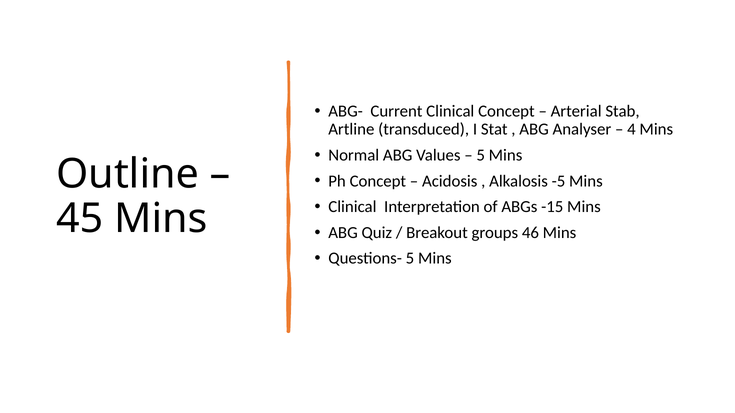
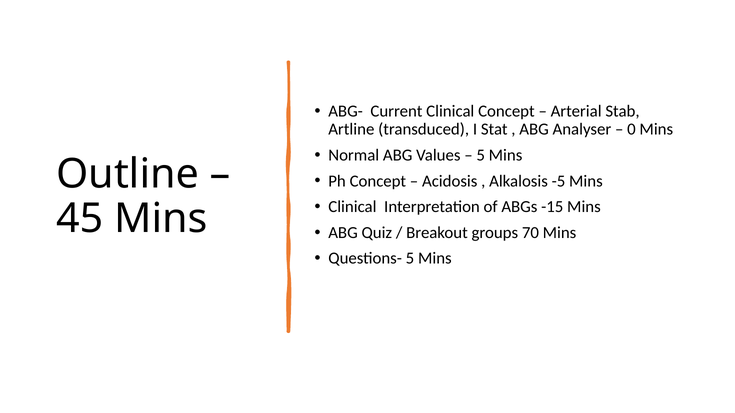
4: 4 -> 0
46: 46 -> 70
